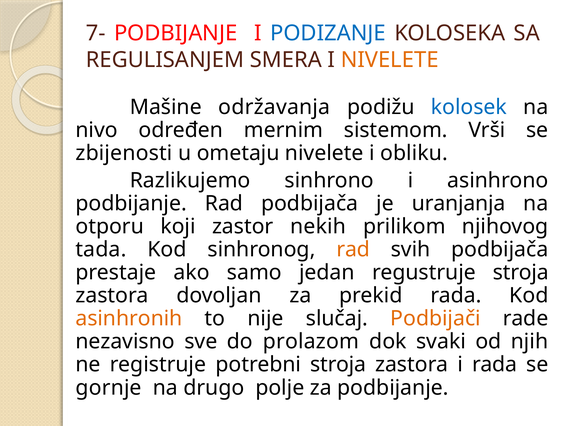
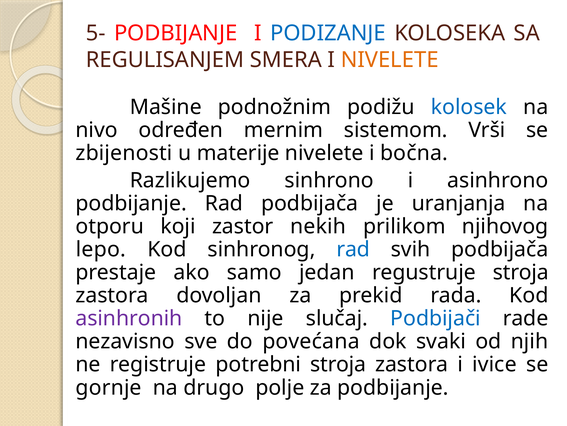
7-: 7- -> 5-
održavanja: održavanja -> podnožnim
ometaju: ometaju -> materije
obliku: obliku -> bočna
tada: tada -> lepo
rad at (353, 249) colour: orange -> blue
asinhronih colour: orange -> purple
Podbijači colour: orange -> blue
prolazom: prolazom -> povećana
i rada: rada -> ivice
